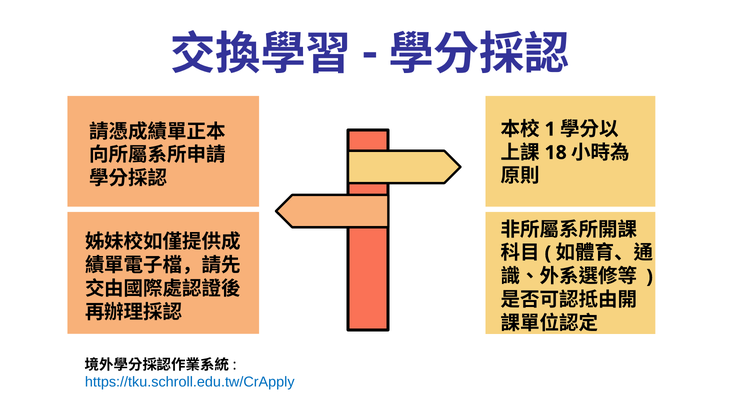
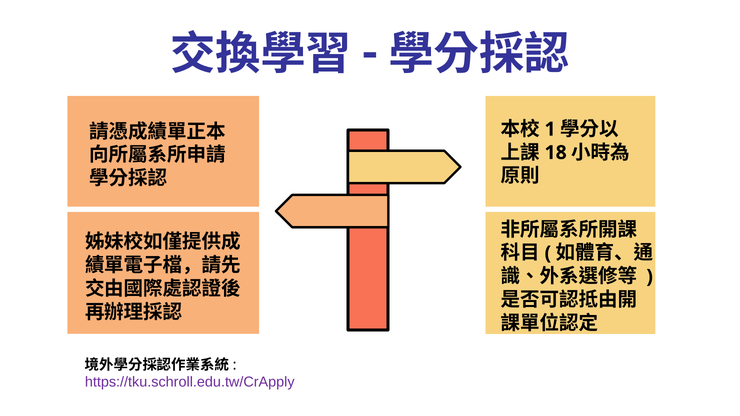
https://tku.schroll.edu.tw/CrApply colour: blue -> purple
